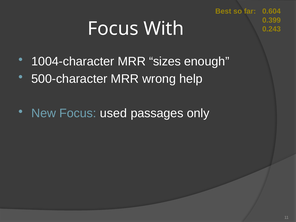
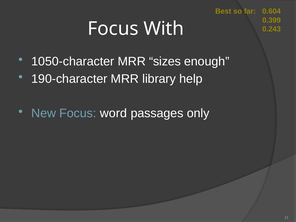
1004-character: 1004-character -> 1050-character
500-character: 500-character -> 190-character
wrong: wrong -> library
used: used -> word
